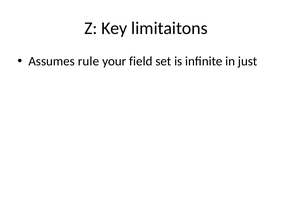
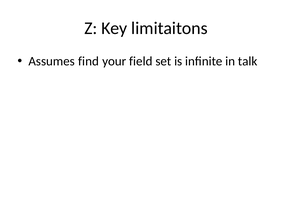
rule: rule -> find
just: just -> talk
